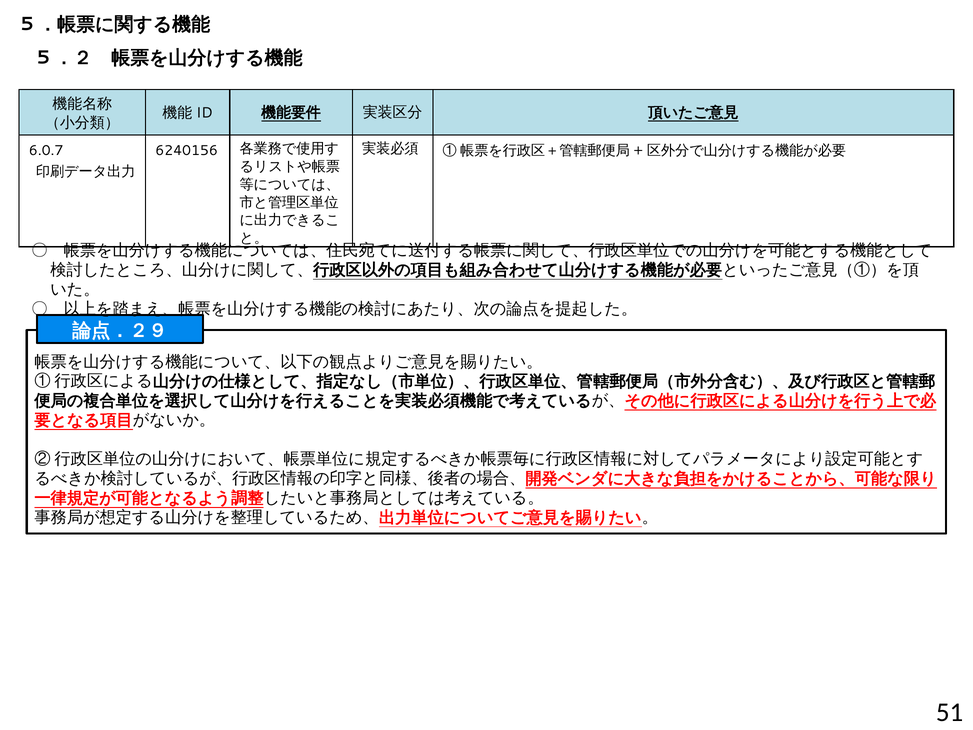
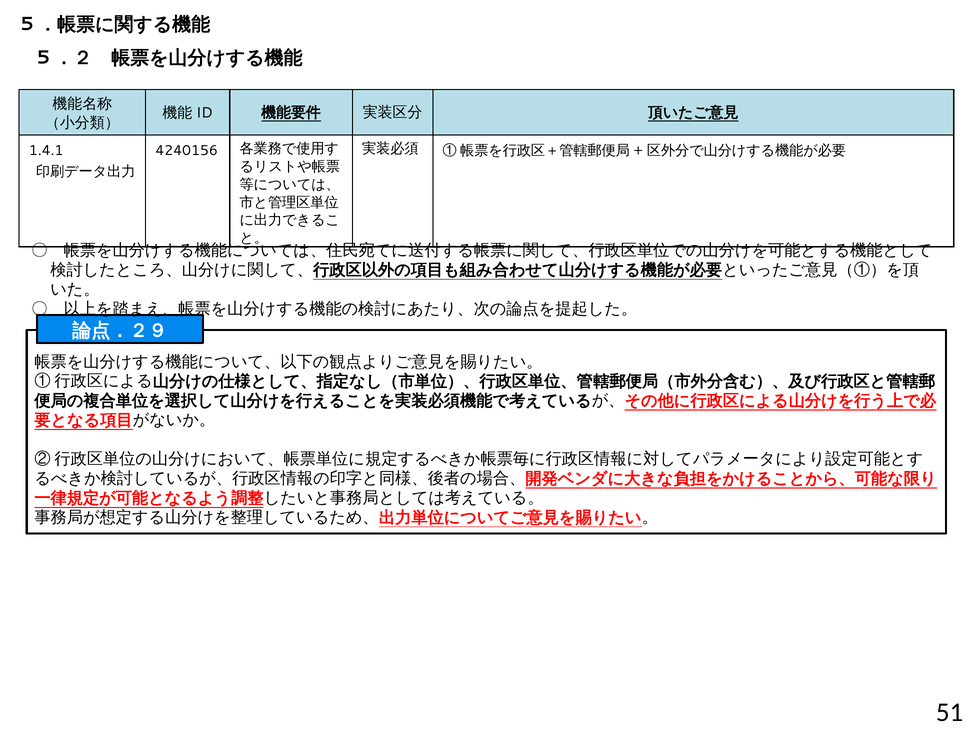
6.0.7: 6.0.7 -> 1.4.1
6240156: 6240156 -> 4240156
